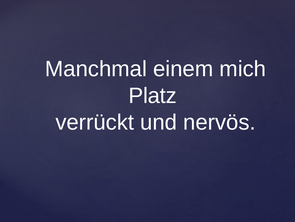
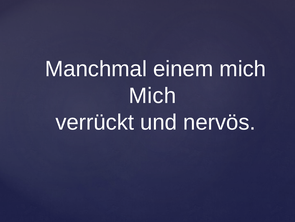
Platz at (153, 95): Platz -> Mich
